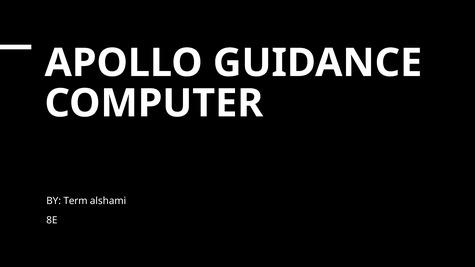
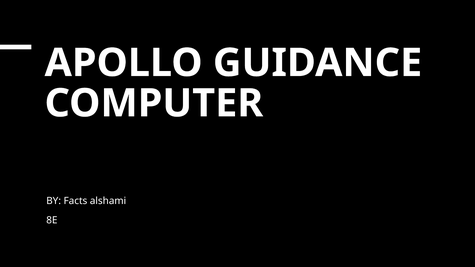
Term: Term -> Facts
